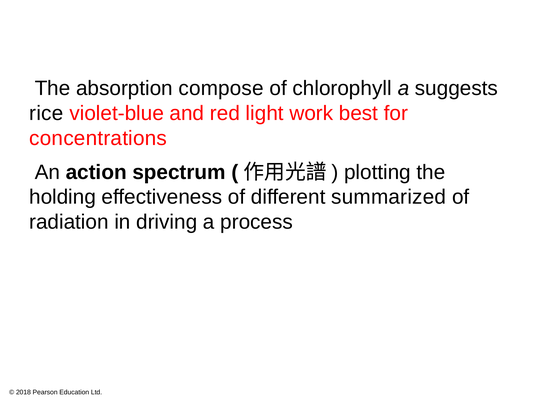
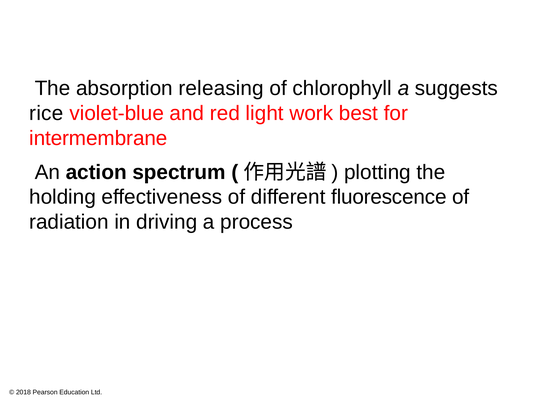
compose: compose -> releasing
concentrations: concentrations -> intermembrane
summarized: summarized -> fluorescence
